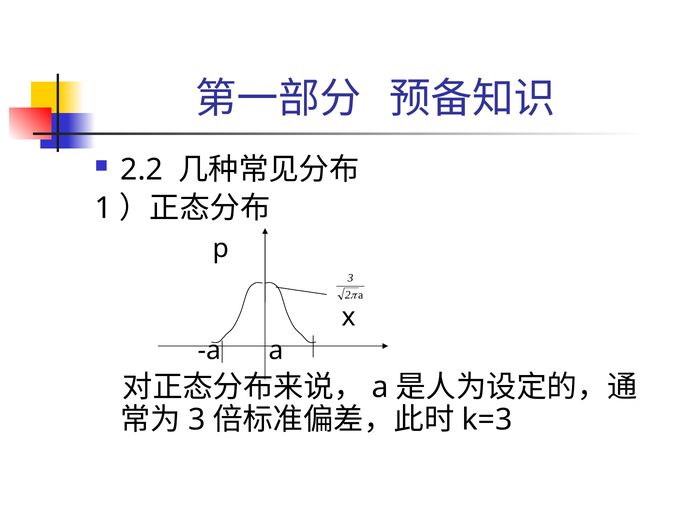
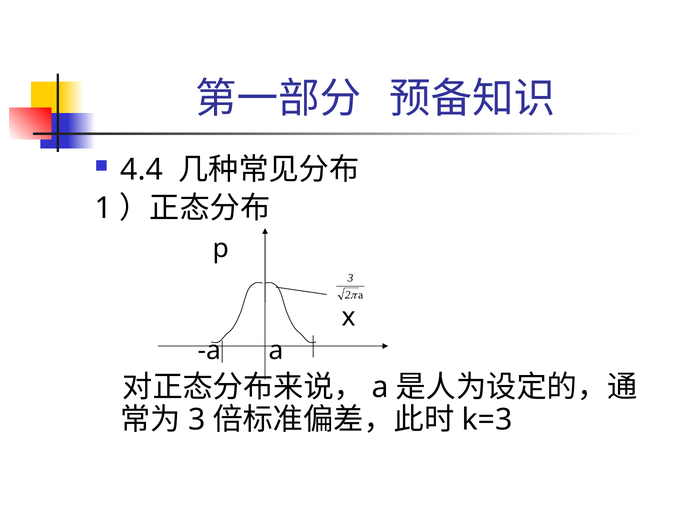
2.2: 2.2 -> 4.4
